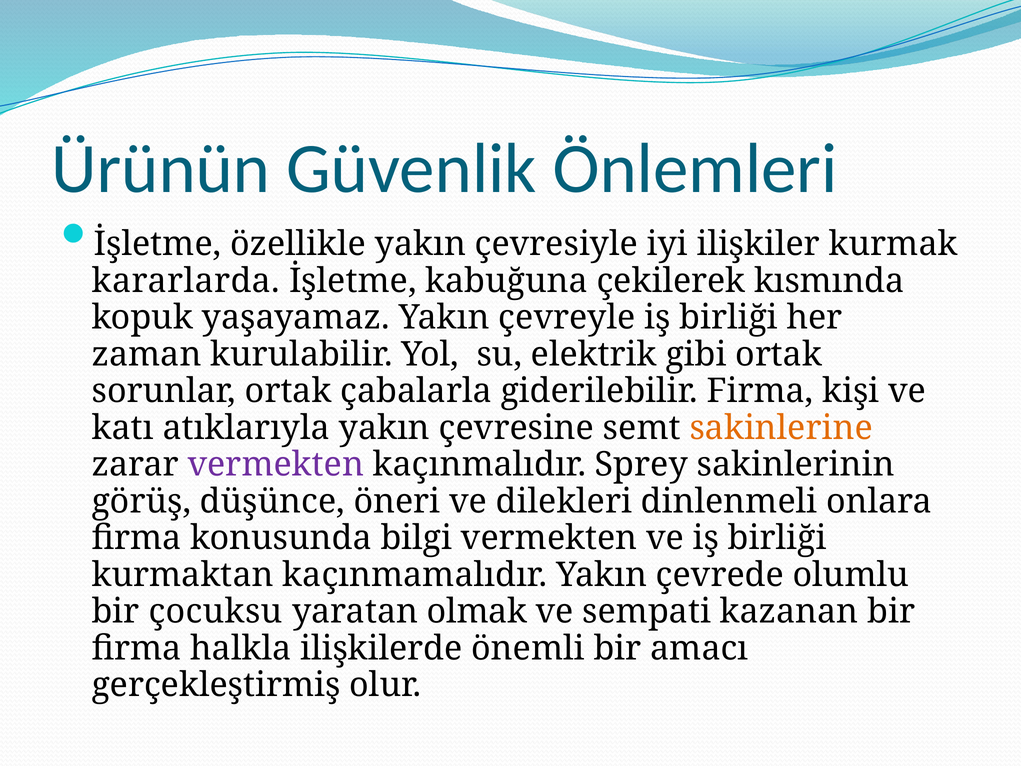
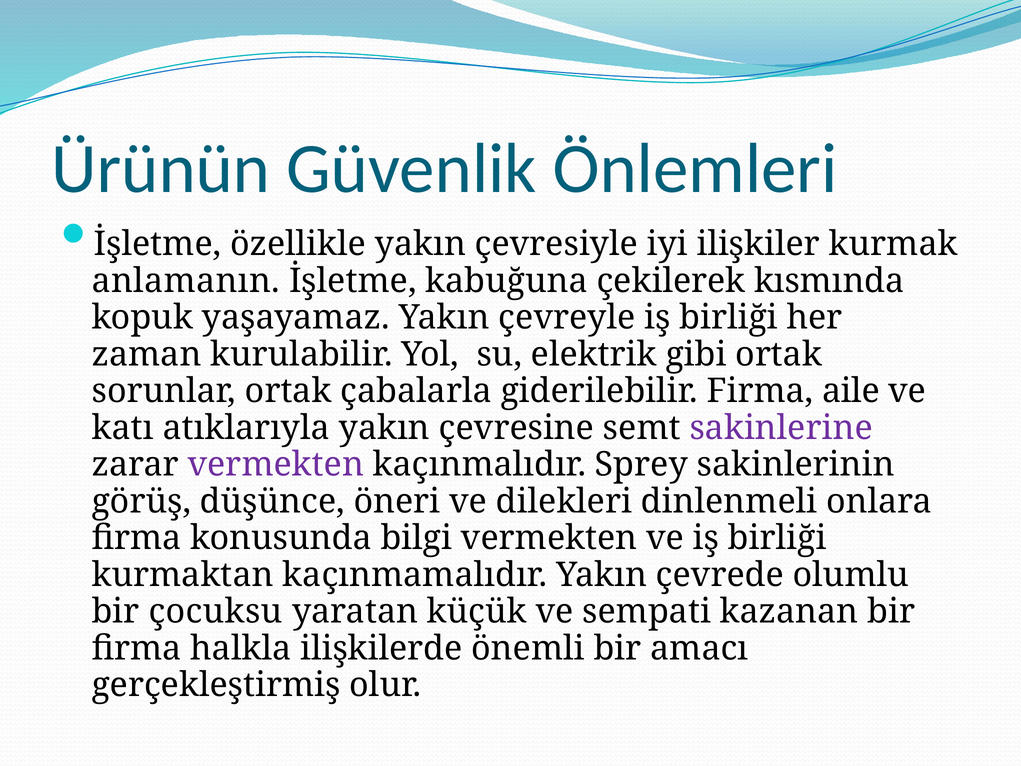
kararlarda: kararlarda -> anlamanın
kişi: kişi -> aile
sakinlerine colour: orange -> purple
olmak: olmak -> küçük
